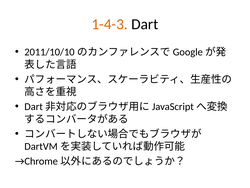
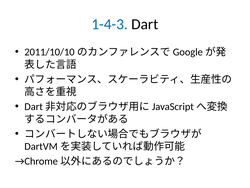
1-4-3 colour: orange -> blue
